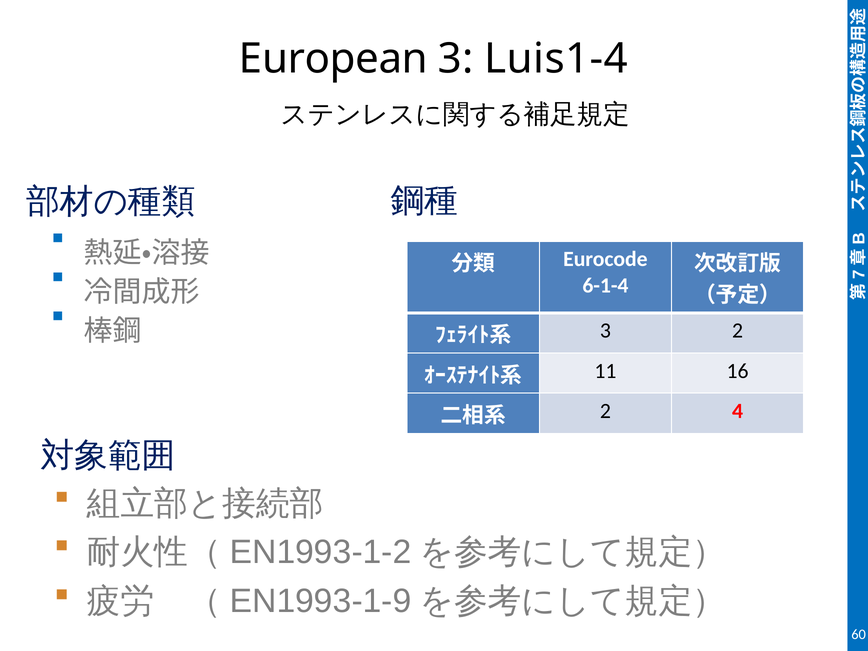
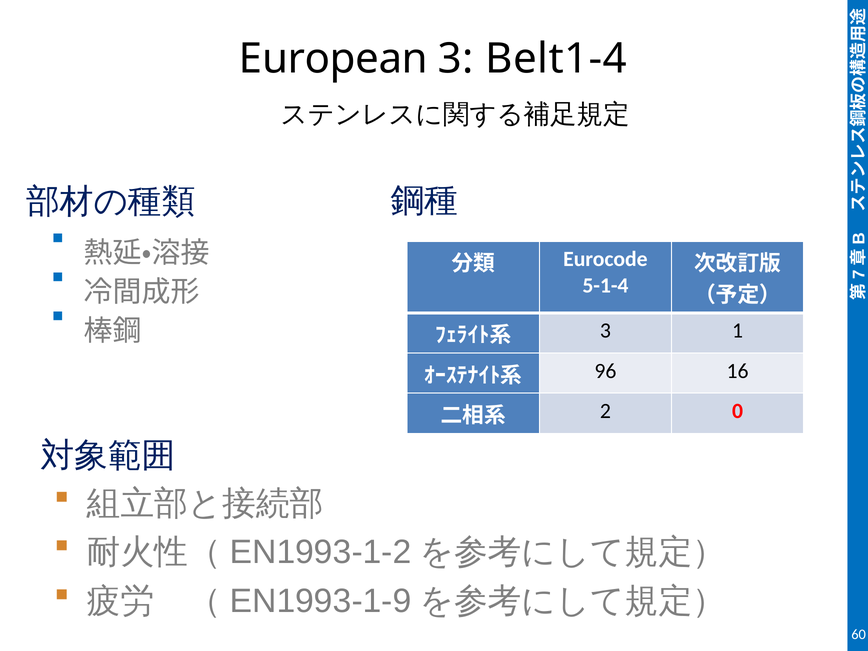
Luis1-4: Luis1-4 -> Belt1-4
6-1-4: 6-1-4 -> 5-1-4
3 2: 2 -> 1
11: 11 -> 96
4: 4 -> 0
